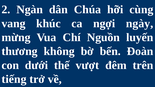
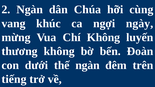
Chí Nguồn: Nguồn -> Không
thế vượt: vượt -> ngàn
